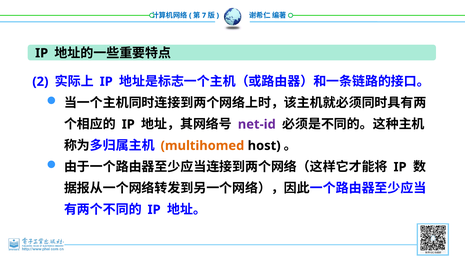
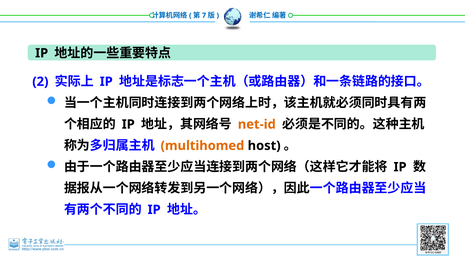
net-id colour: purple -> orange
